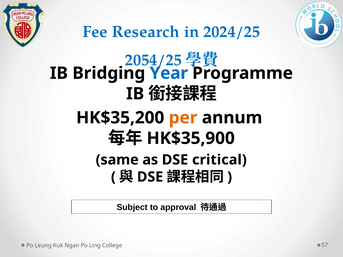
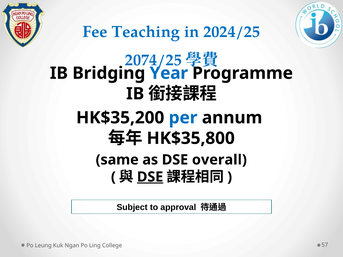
Research: Research -> Teaching
2054/25: 2054/25 -> 2074/25
per colour: orange -> blue
HK$35,900: HK$35,900 -> HK$35,800
critical: critical -> overall
DSE at (150, 177) underline: none -> present
